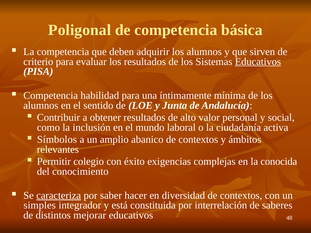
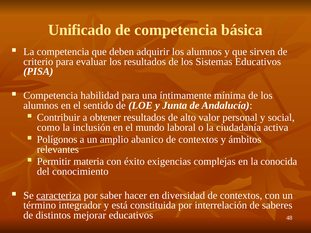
Poligonal: Poligonal -> Unificado
Educativos at (258, 62) underline: present -> none
Símbolos: Símbolos -> Polígonos
colegio: colegio -> materia
simples: simples -> término
